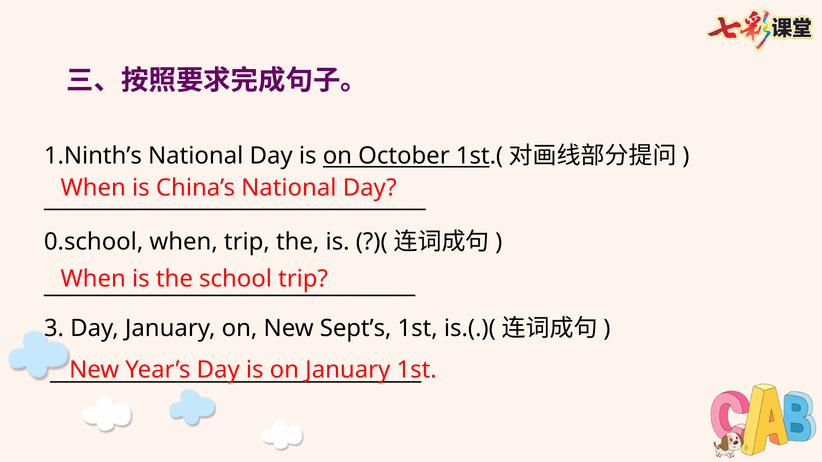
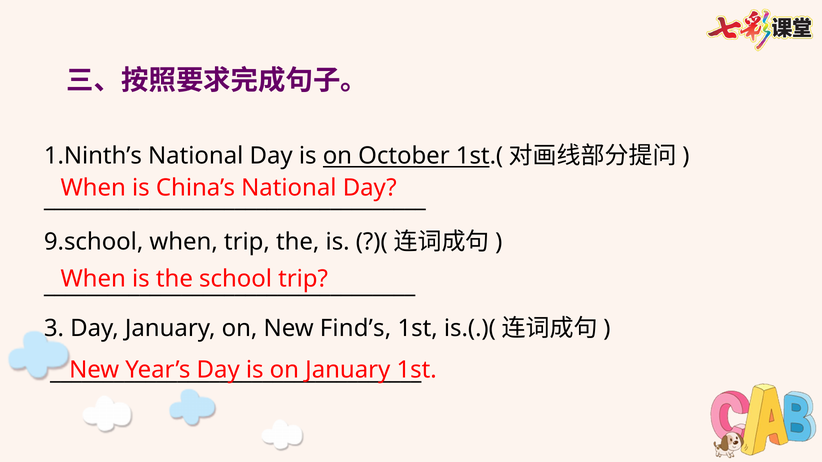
0.school: 0.school -> 9.school
Sept’s: Sept’s -> Find’s
